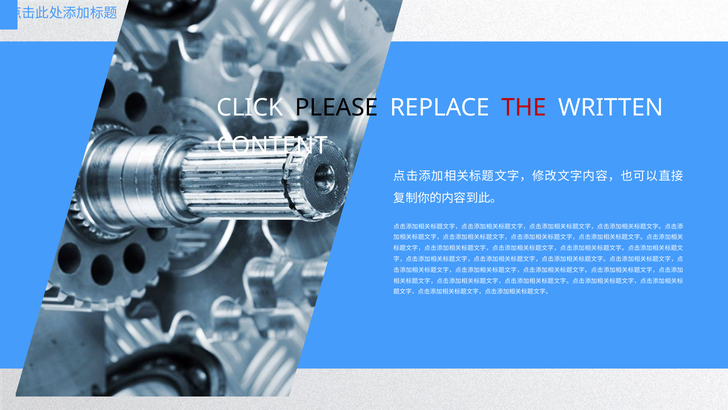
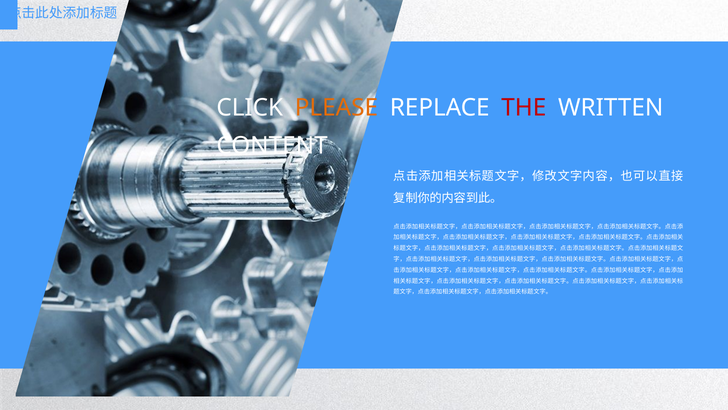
PLEASE colour: black -> orange
